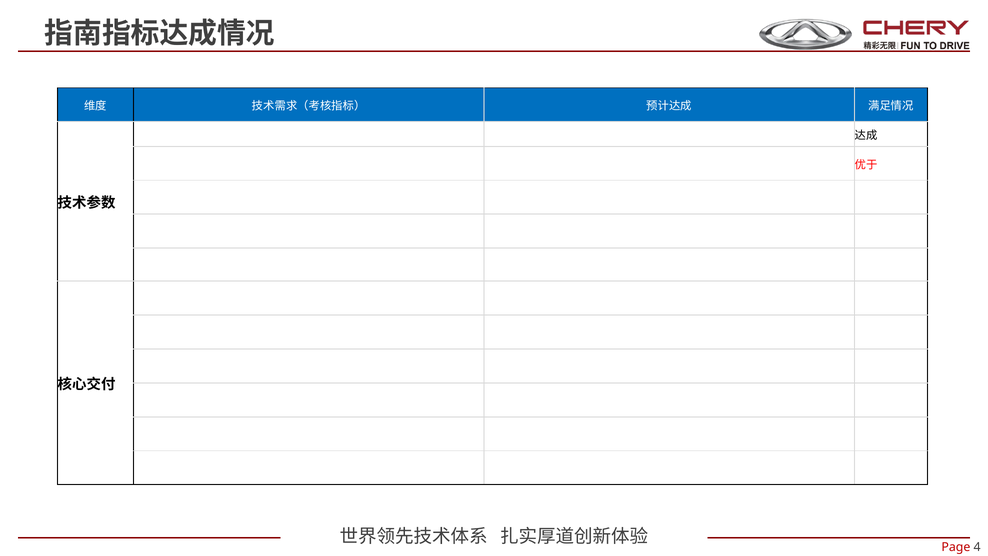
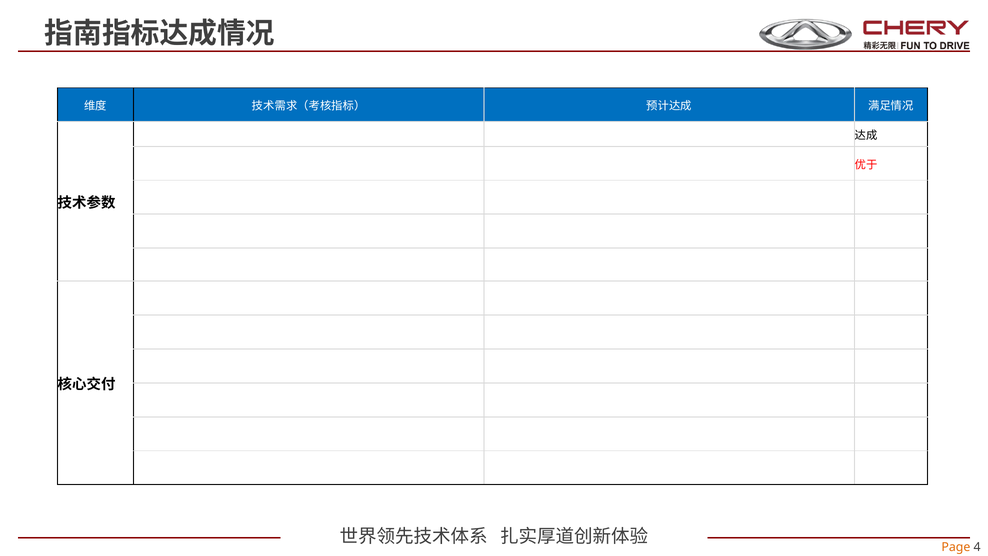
Page colour: red -> orange
